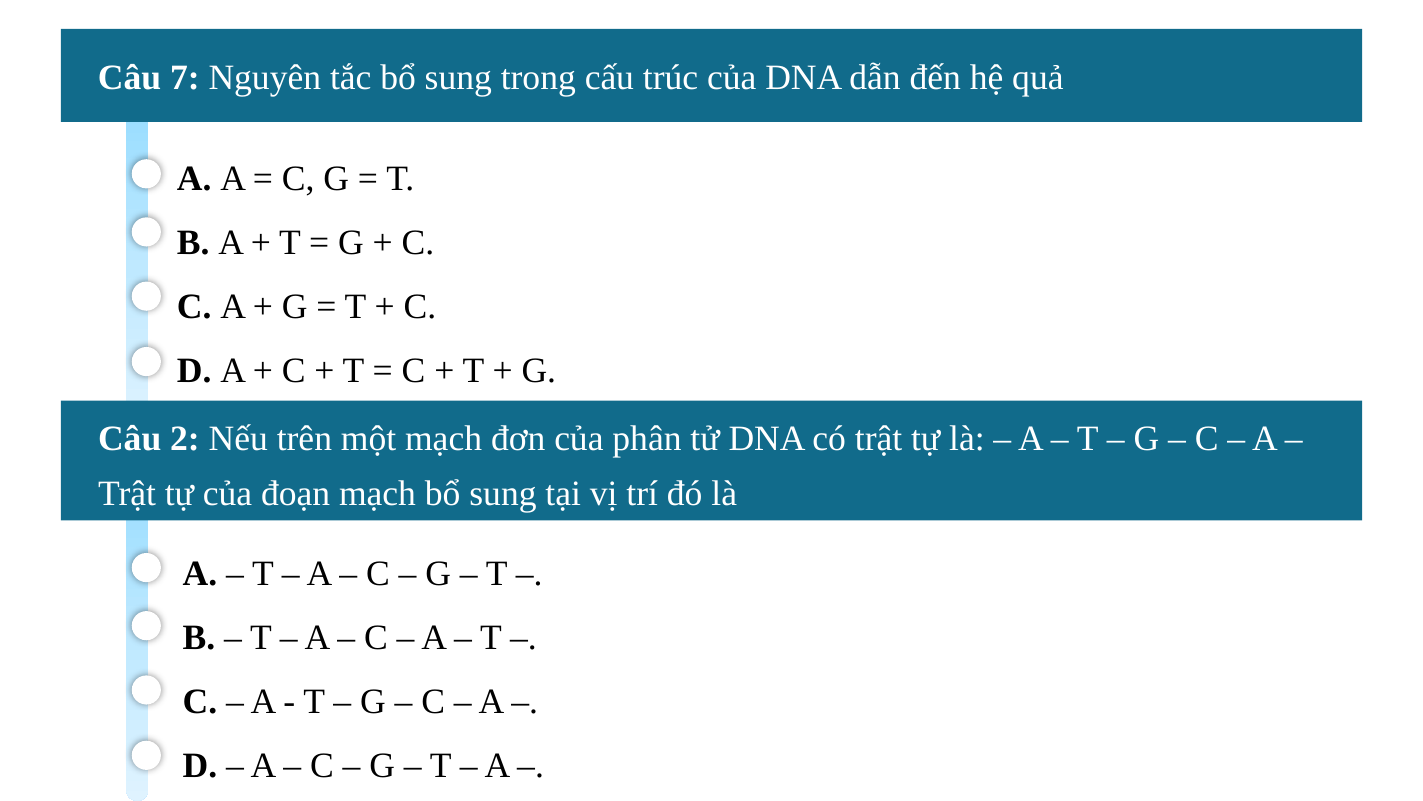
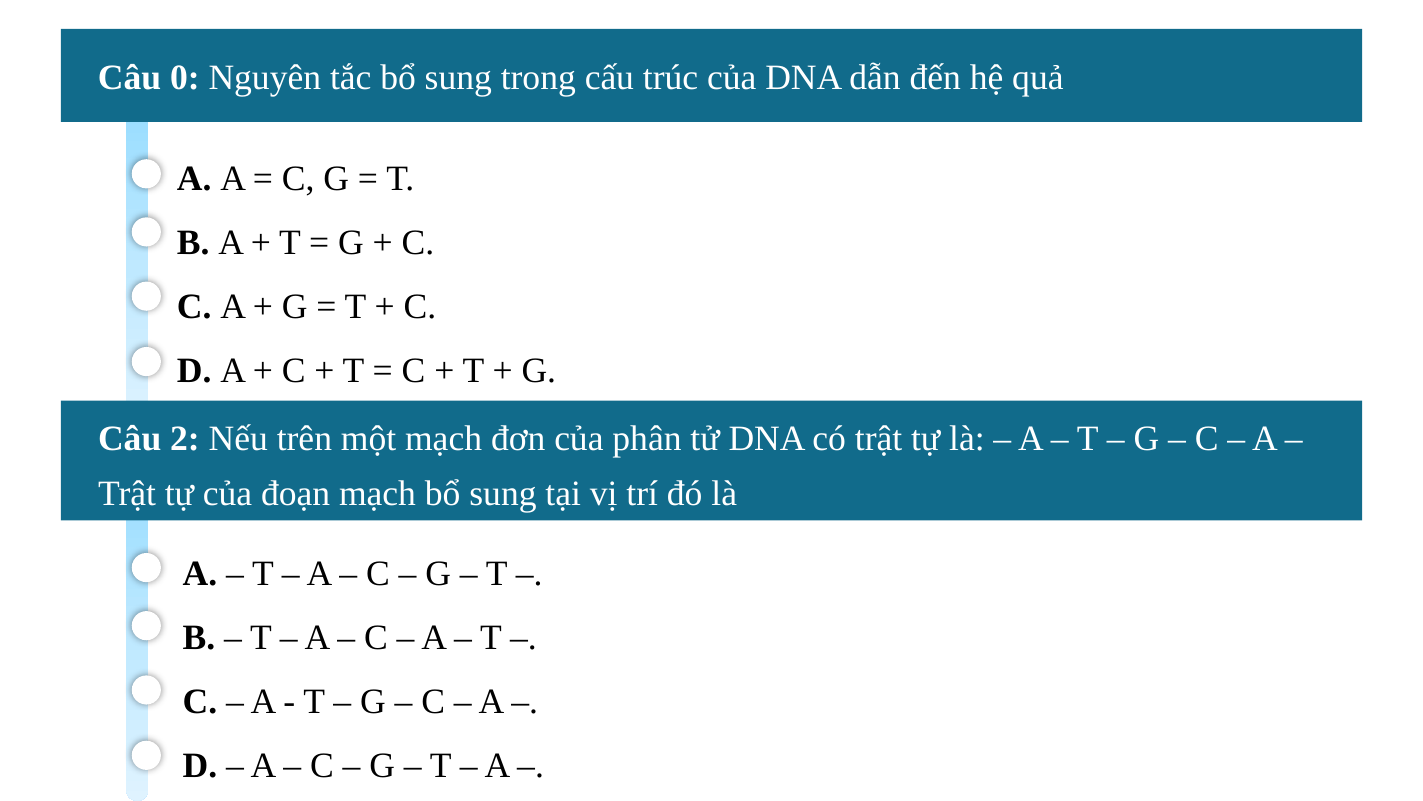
7: 7 -> 0
